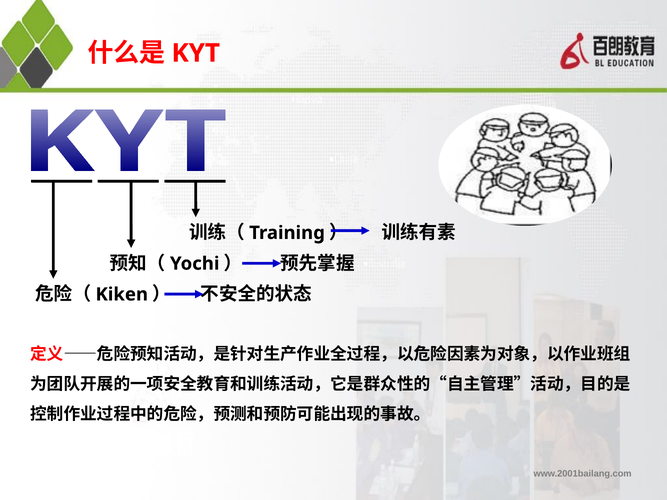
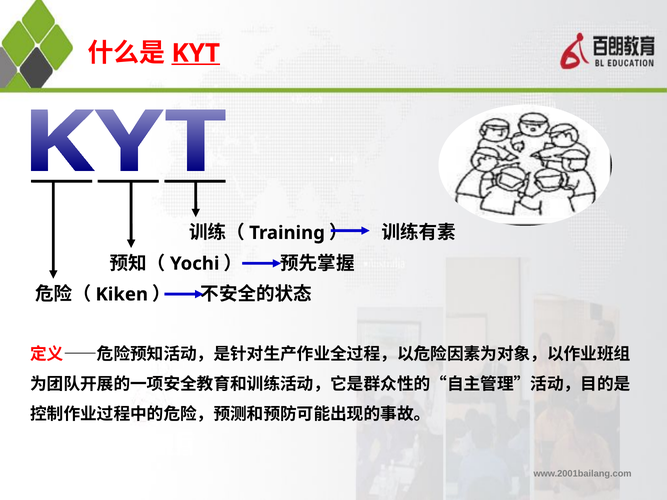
KYT underline: none -> present
